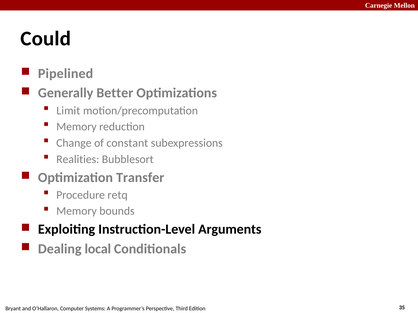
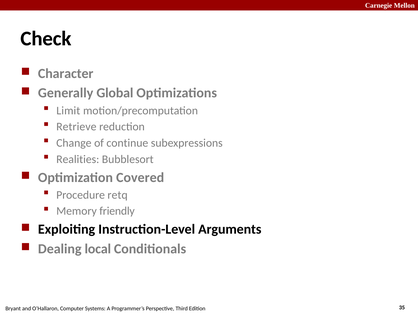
Could: Could -> Check
Pipelined: Pipelined -> Character
Better: Better -> Global
Memory at (76, 127): Memory -> Retrieve
constant: constant -> continue
Transfer: Transfer -> Covered
bounds: bounds -> friendly
